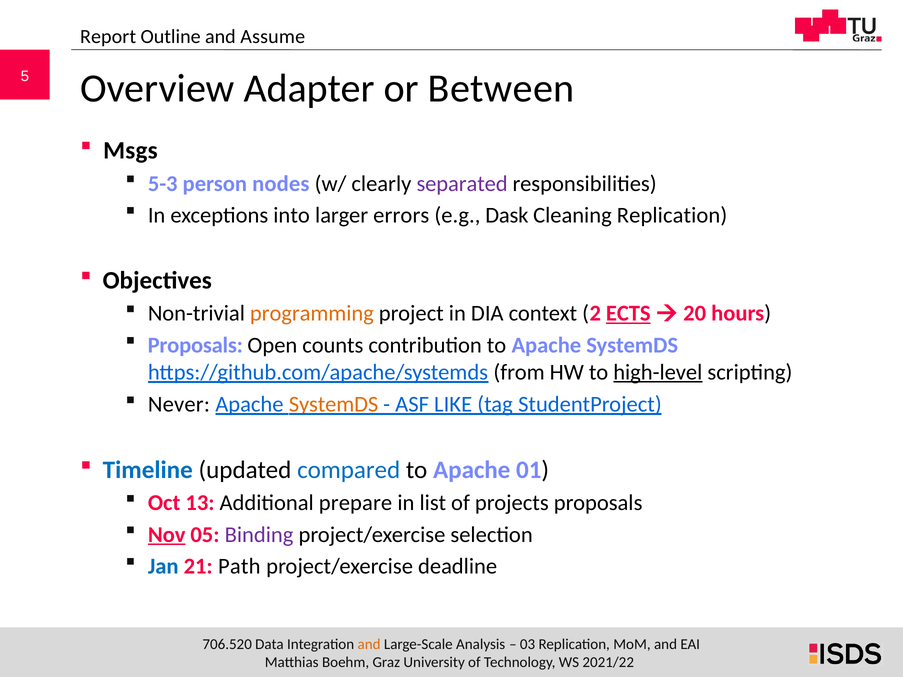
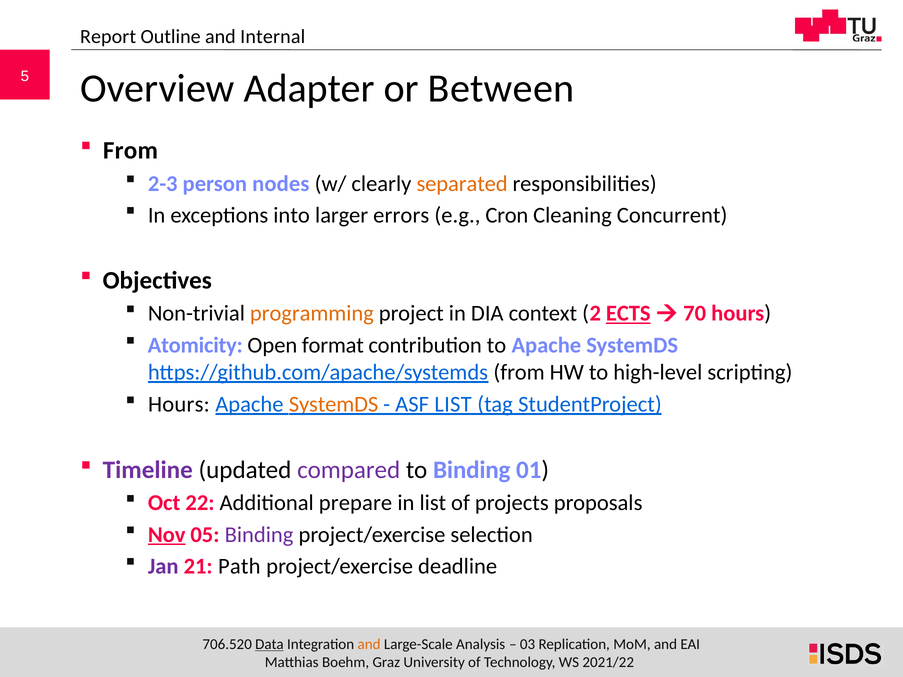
Assume: Assume -> Internal
Msgs at (130, 151): Msgs -> From
5-3: 5-3 -> 2-3
separated colour: purple -> orange
Dask: Dask -> Cron
Cleaning Replication: Replication -> Concurrent
20: 20 -> 70
Proposals at (195, 345): Proposals -> Atomicity
counts: counts -> format
high-level underline: present -> none
Never at (179, 404): Never -> Hours
ASF LIKE: LIKE -> LIST
Timeline colour: blue -> purple
compared colour: blue -> purple
Apache at (472, 470): Apache -> Binding
13: 13 -> 22
Jan colour: blue -> purple
Data underline: none -> present
